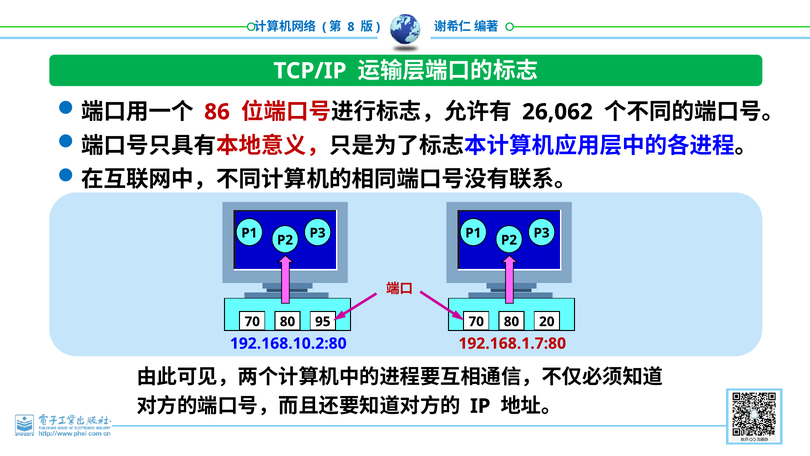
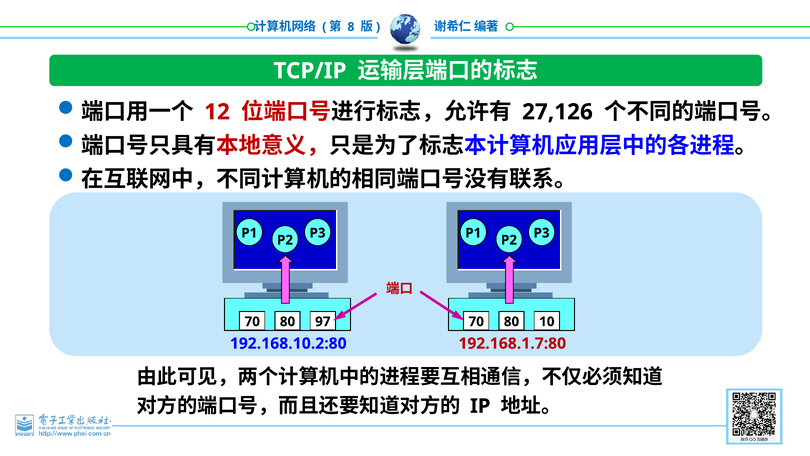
86: 86 -> 12
26,062: 26,062 -> 27,126
95: 95 -> 97
20: 20 -> 10
